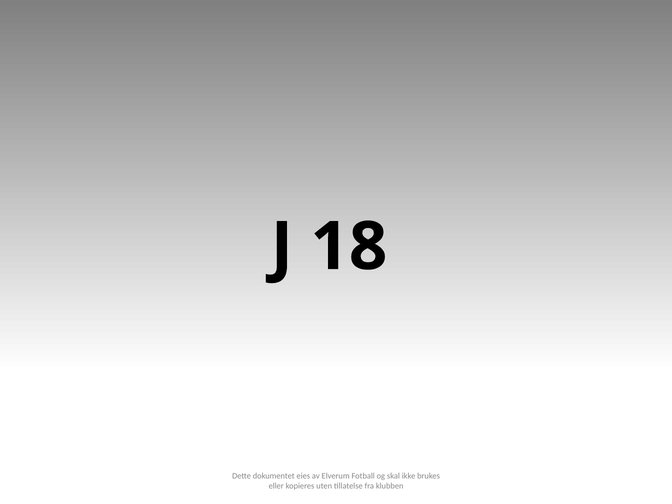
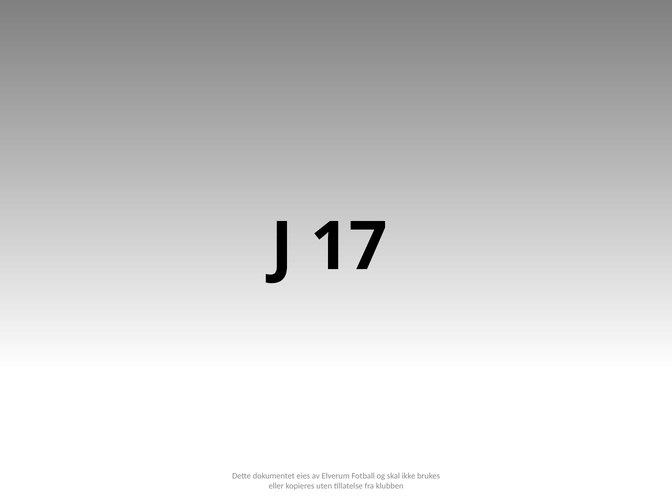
18: 18 -> 17
